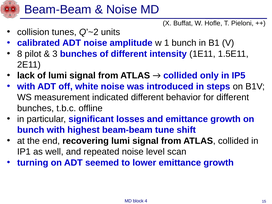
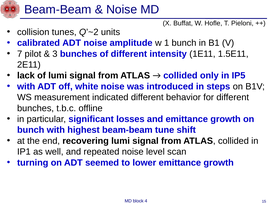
8: 8 -> 7
